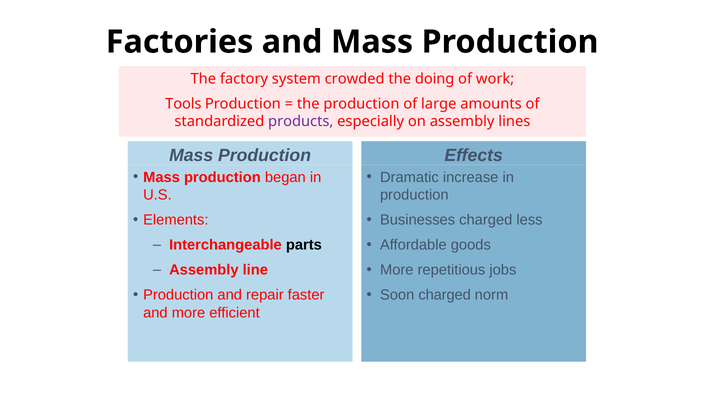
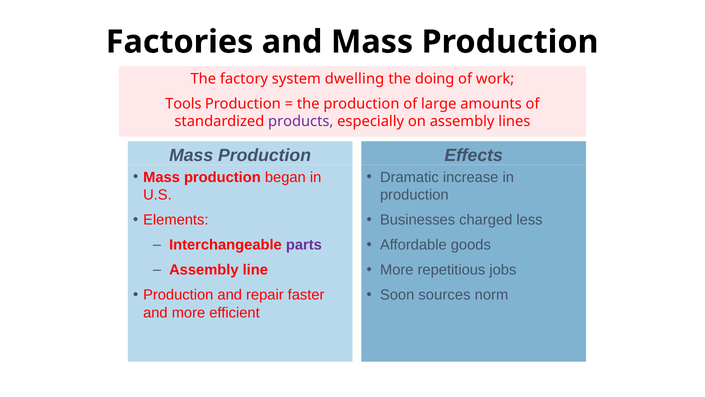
crowded: crowded -> dwelling
parts colour: black -> purple
Soon charged: charged -> sources
